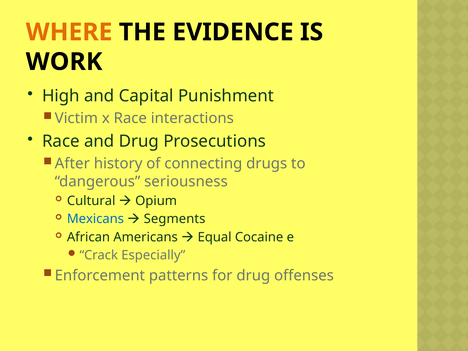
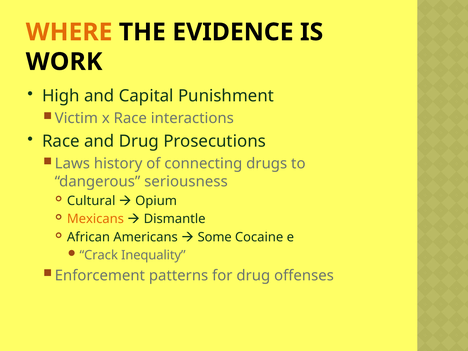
After: After -> Laws
Mexicans colour: blue -> orange
Segments: Segments -> Dismantle
Equal: Equal -> Some
Especially: Especially -> Inequality
